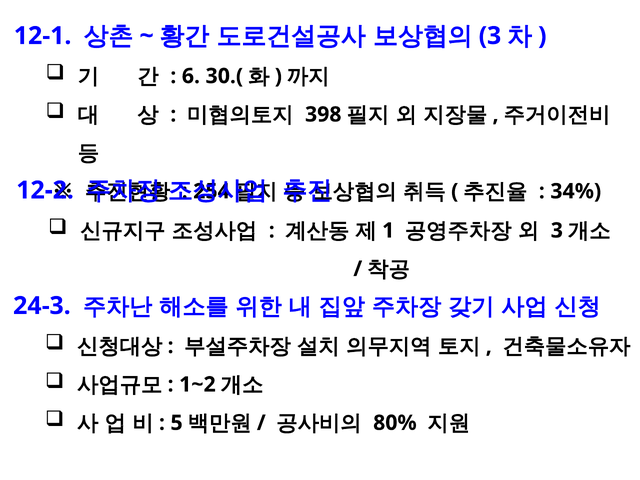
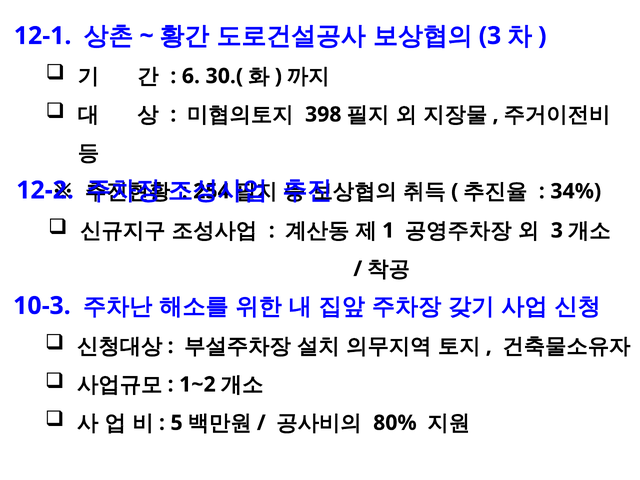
24-3: 24-3 -> 10-3
